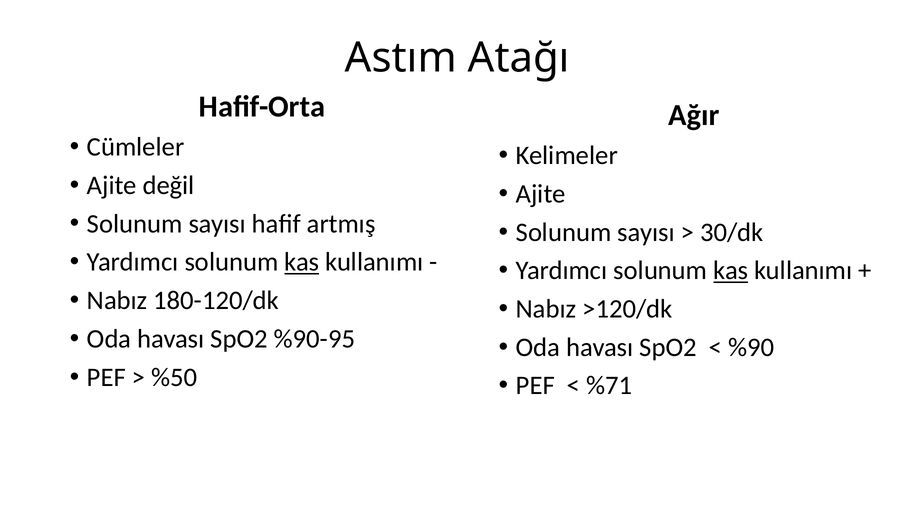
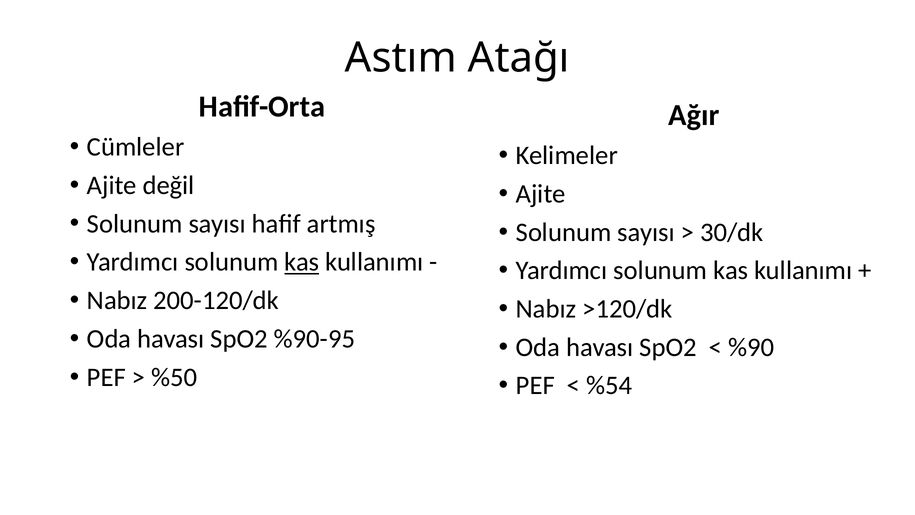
kas at (731, 270) underline: present -> none
180-120/dk: 180-120/dk -> 200-120/dk
%71: %71 -> %54
